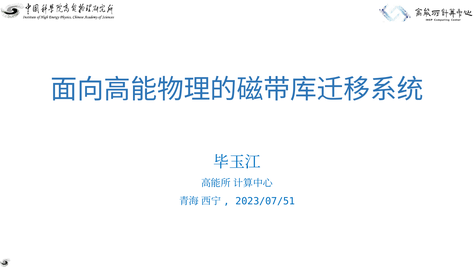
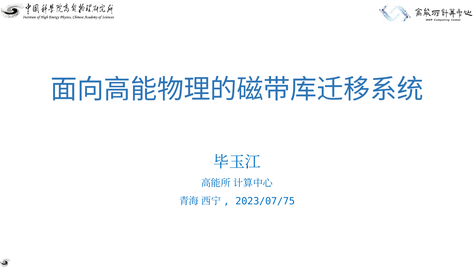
2023/07/51: 2023/07/51 -> 2023/07/75
